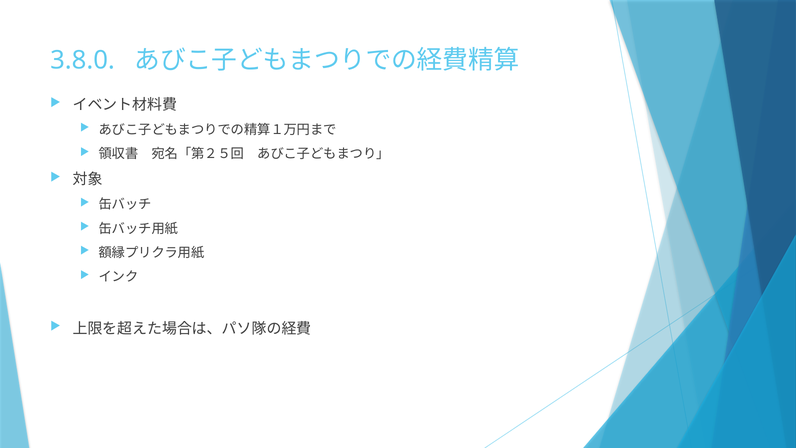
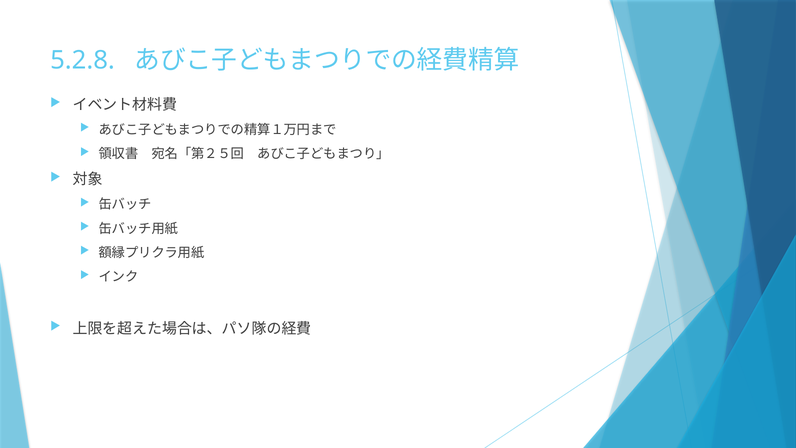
3.8.0: 3.8.0 -> 5.2.8
